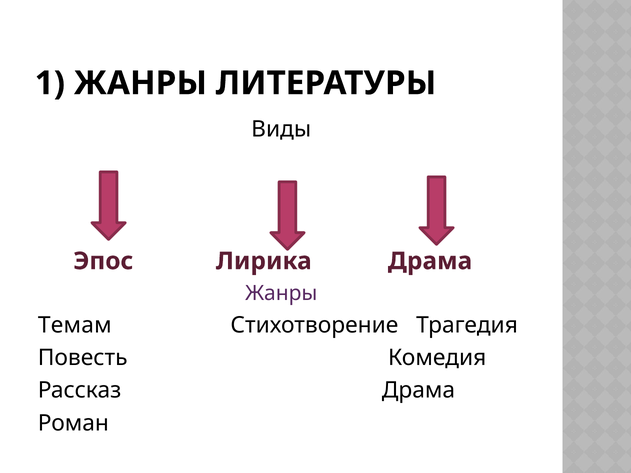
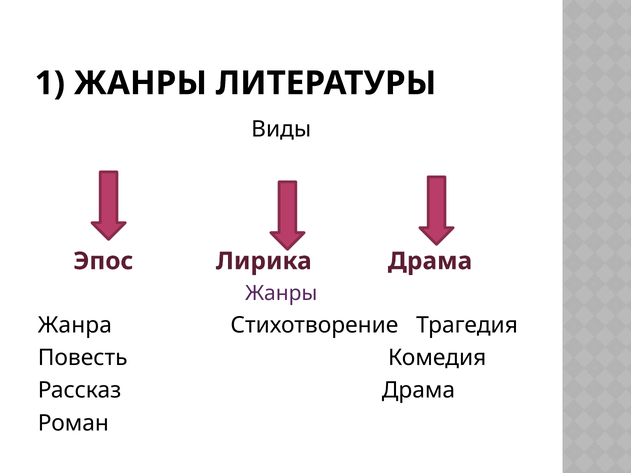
Темам: Темам -> Жанра
